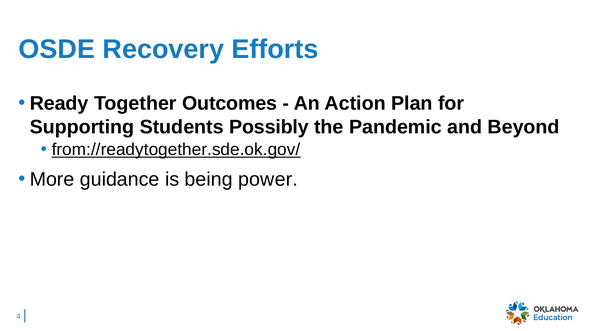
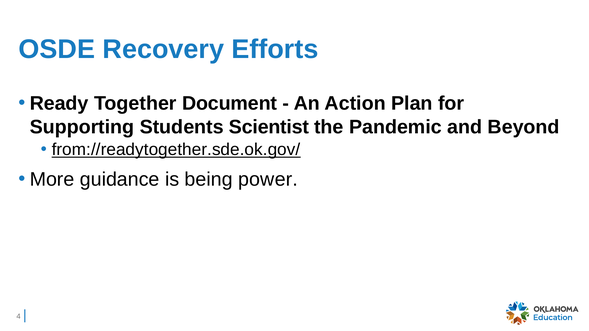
Outcomes: Outcomes -> Document
Possibly: Possibly -> Scientist
